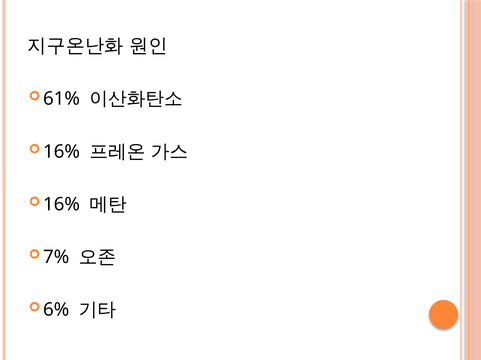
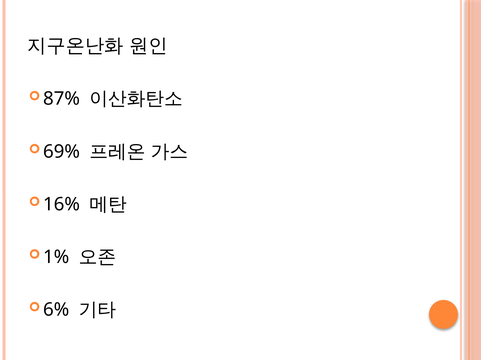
61%: 61% -> 87%
16% at (62, 152): 16% -> 69%
7%: 7% -> 1%
